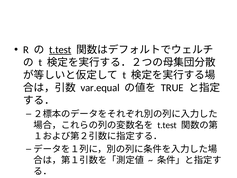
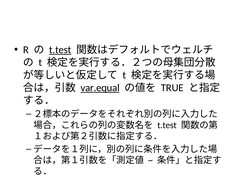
var.equal underline: none -> present
